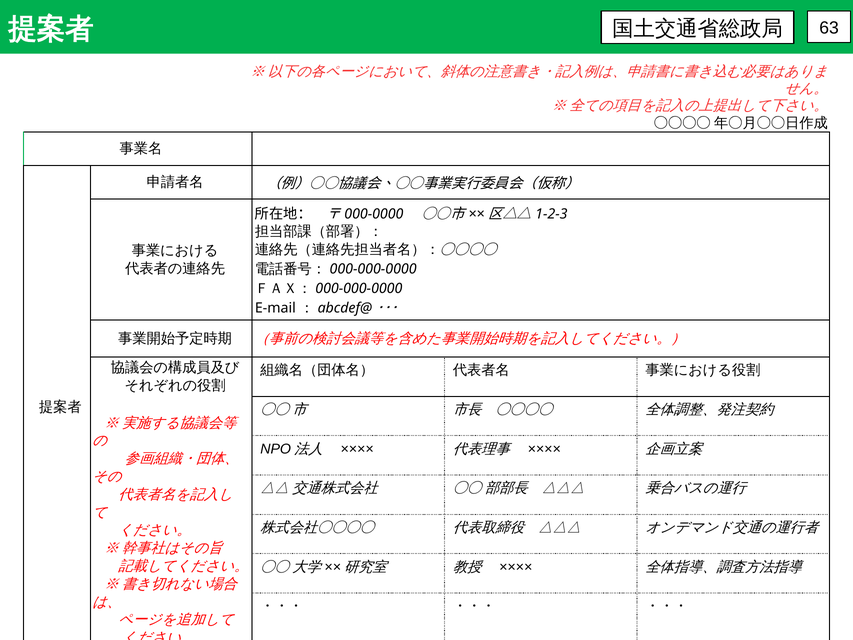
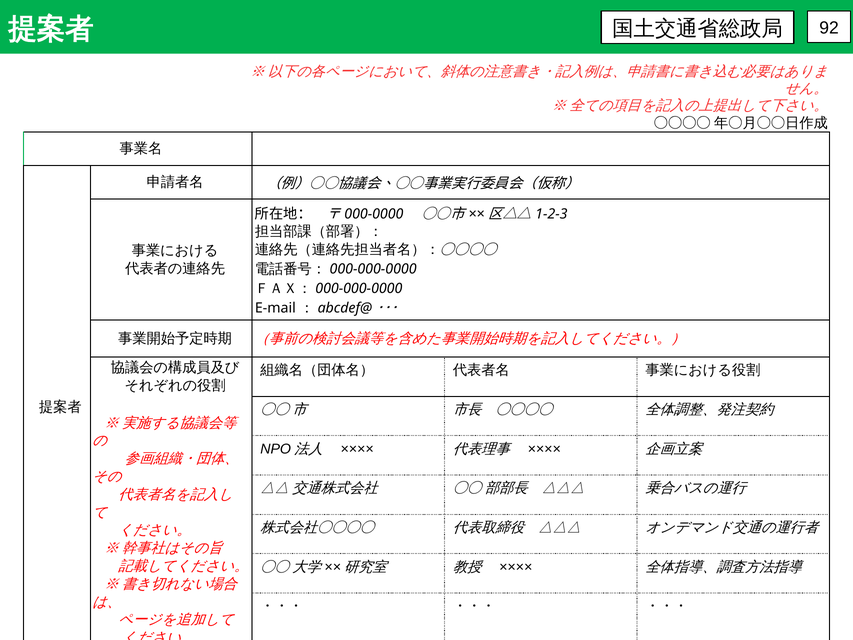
63: 63 -> 92
